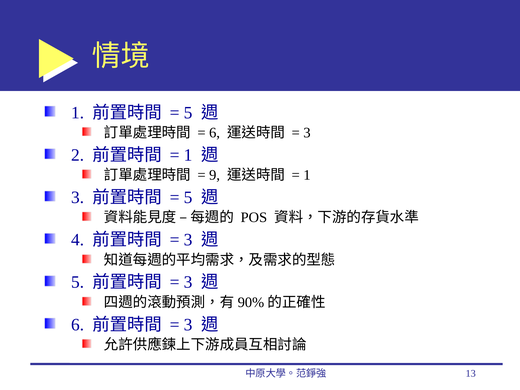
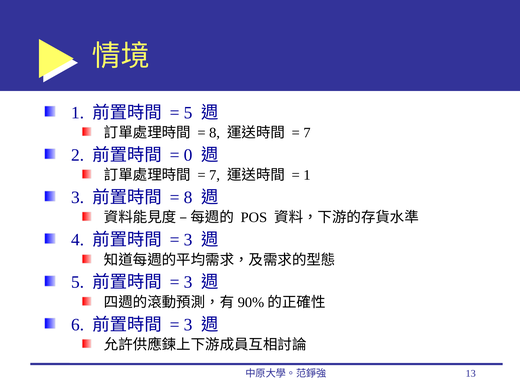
6 at (215, 133): 6 -> 8
3 at (307, 133): 3 -> 7
1 at (188, 155): 1 -> 0
9 at (215, 175): 9 -> 7
5 at (188, 197): 5 -> 8
